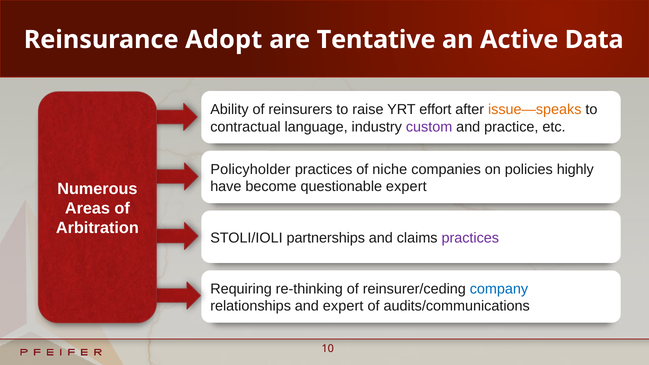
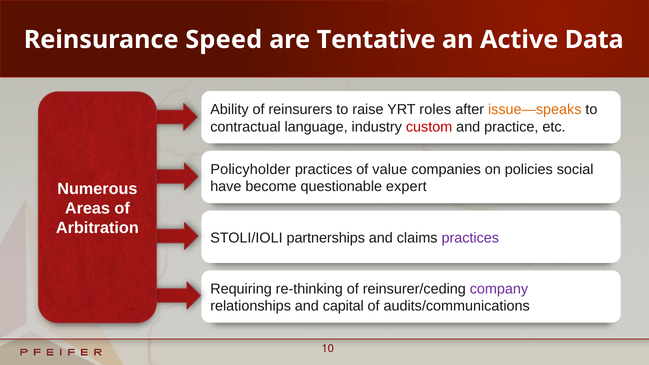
Adopt: Adopt -> Speed
effort: effort -> roles
custom colour: purple -> red
niche: niche -> value
highly: highly -> social
company colour: blue -> purple
and expert: expert -> capital
